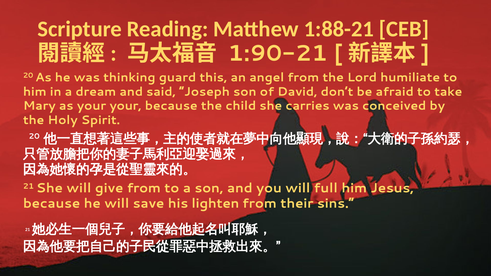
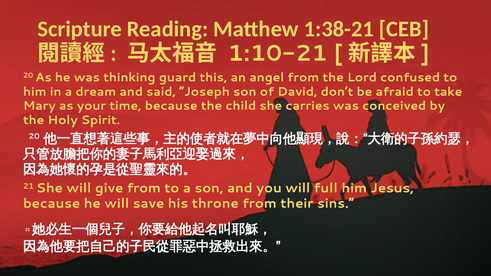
1:88-21: 1:88-21 -> 1:38-21
1:90-21: 1:90-21 -> 1:10-21
humiliate: humiliate -> confused
your your: your -> time
lighten: lighten -> throne
